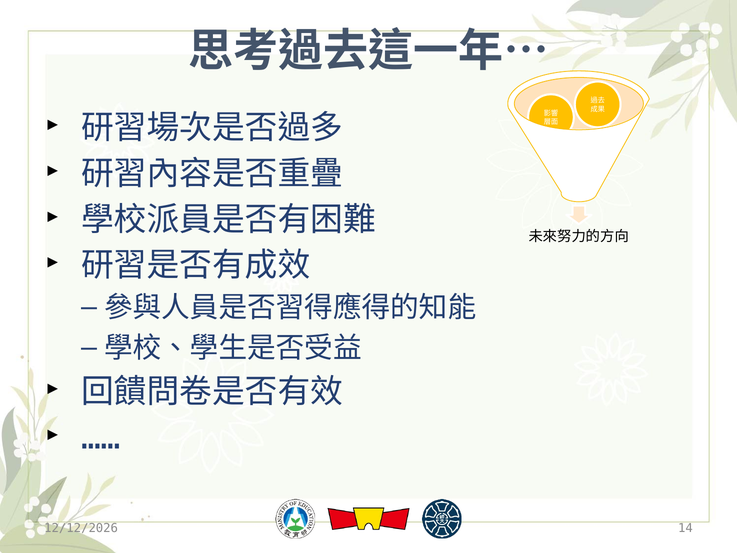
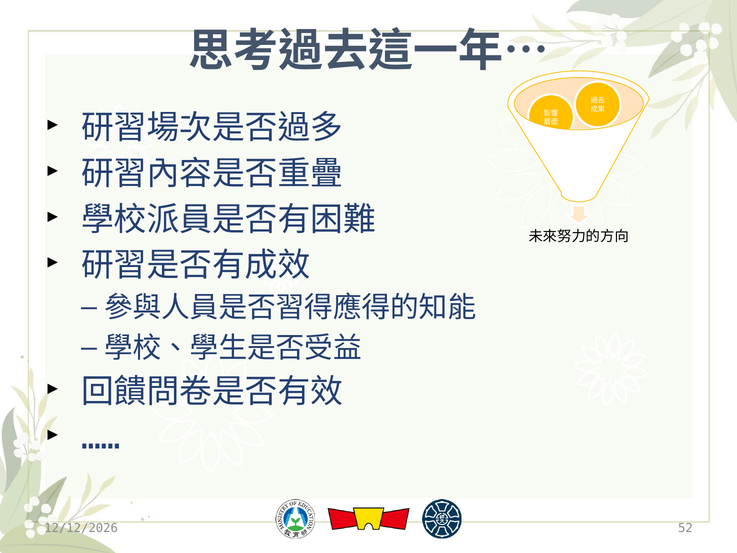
14: 14 -> 52
